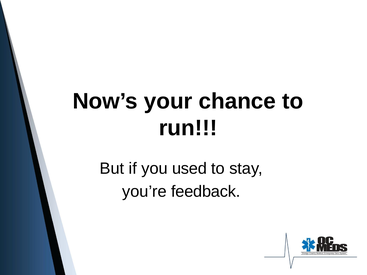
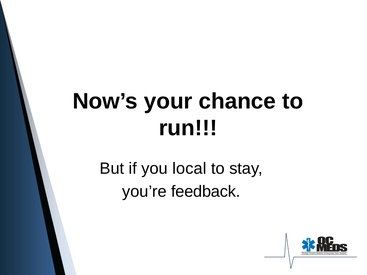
used: used -> local
